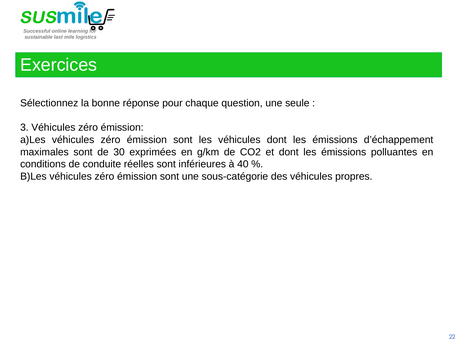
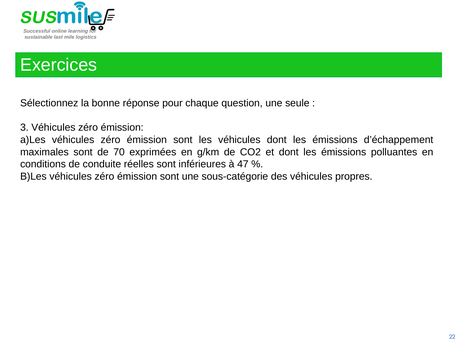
30: 30 -> 70
40: 40 -> 47
